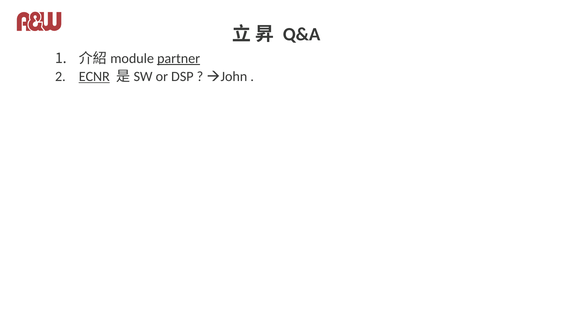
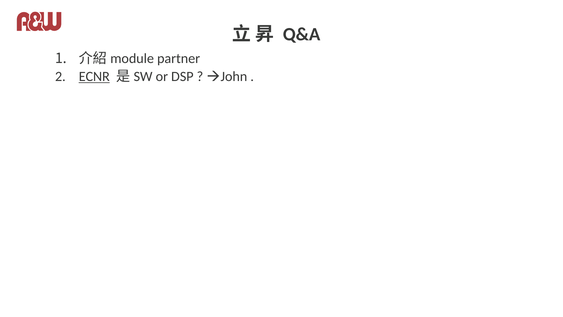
partner underline: present -> none
